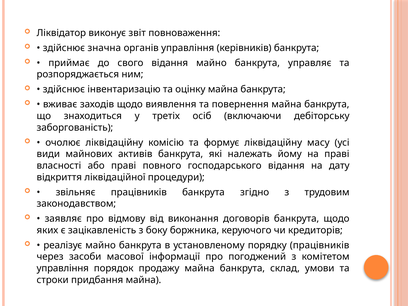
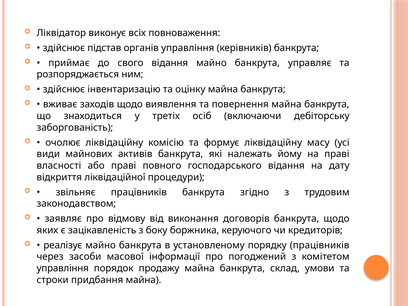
звіт: звіт -> всіх
значна: значна -> підстав
